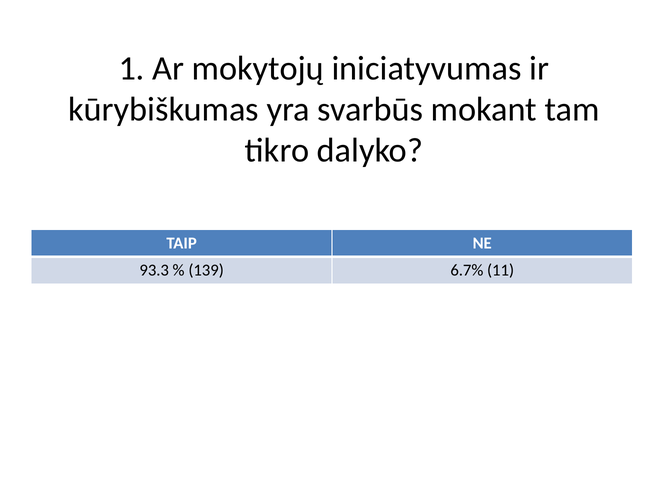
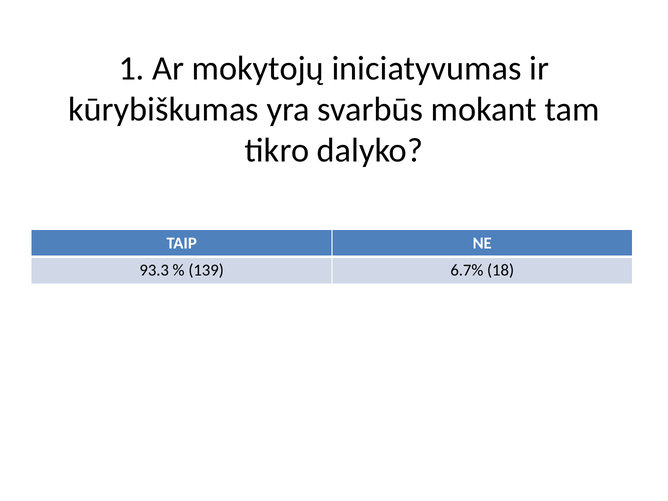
11: 11 -> 18
